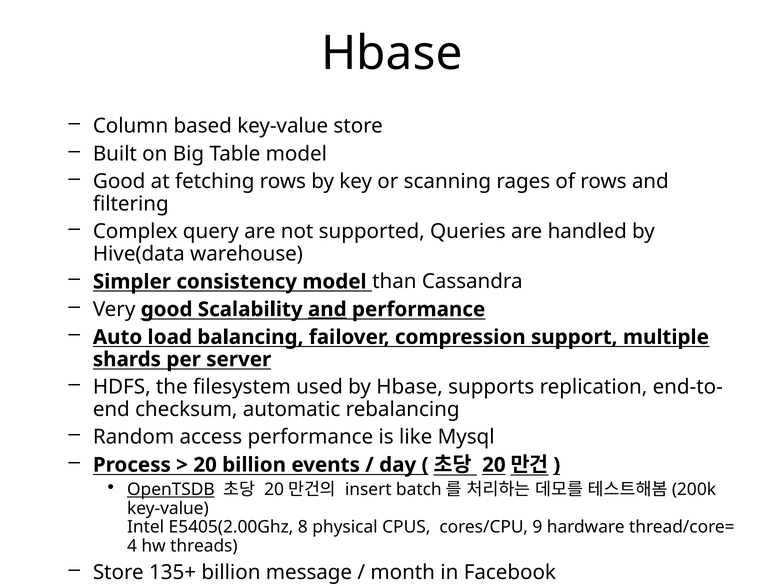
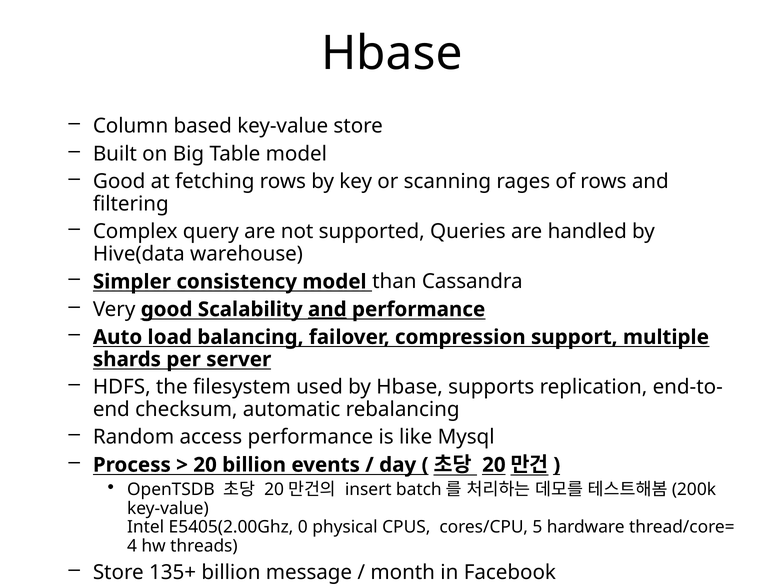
OpenTSDB underline: present -> none
8: 8 -> 0
9: 9 -> 5
